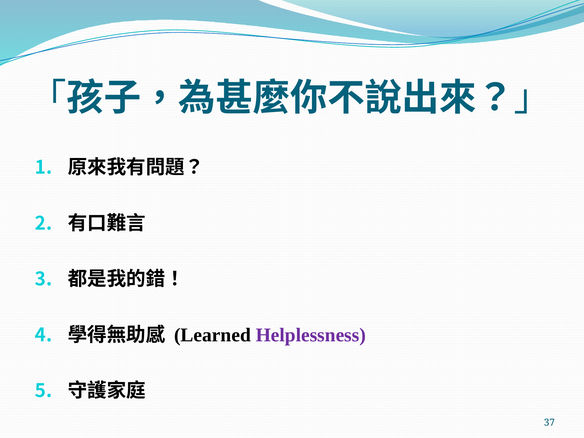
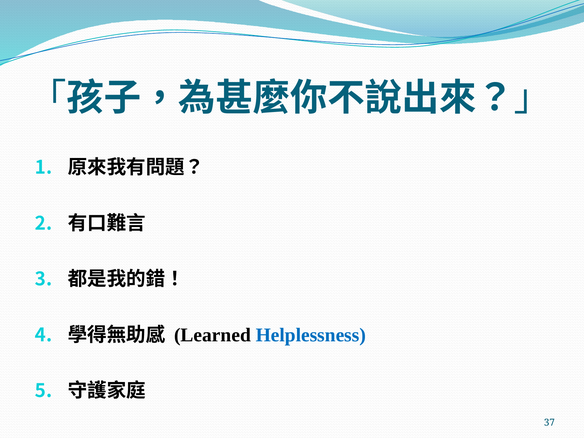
Helplessness colour: purple -> blue
